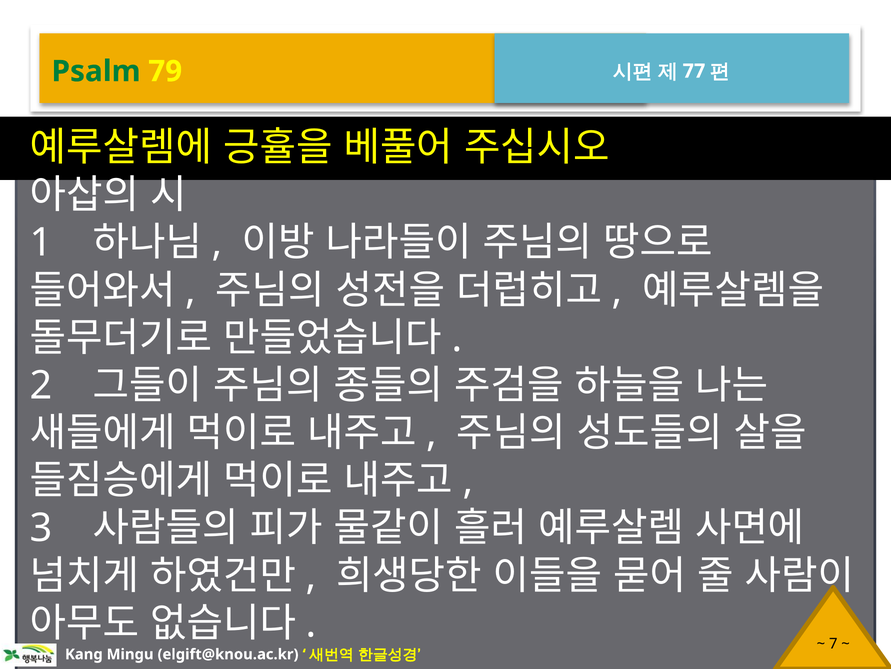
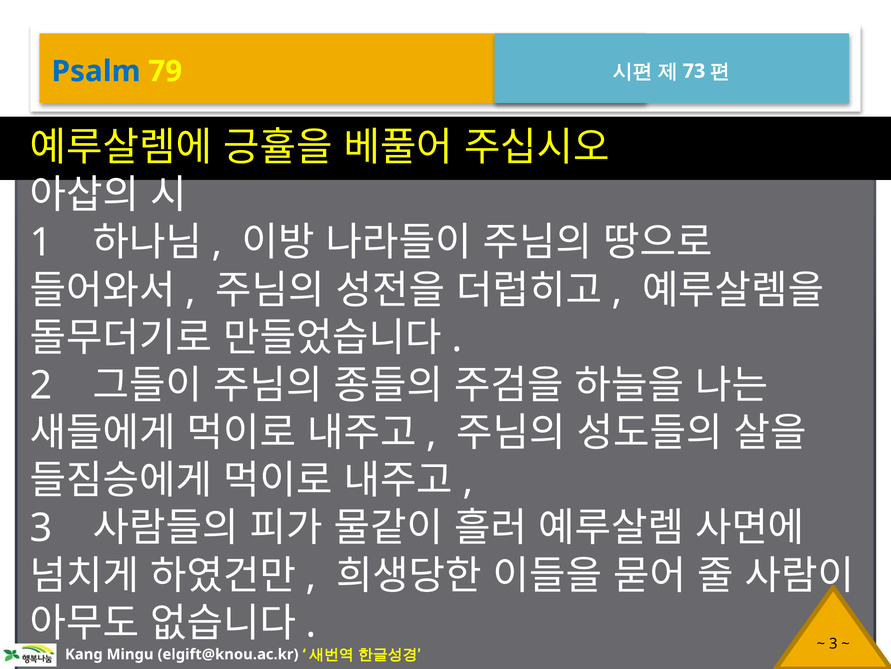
Psalm colour: green -> blue
77: 77 -> 73
7 at (833, 643): 7 -> 3
